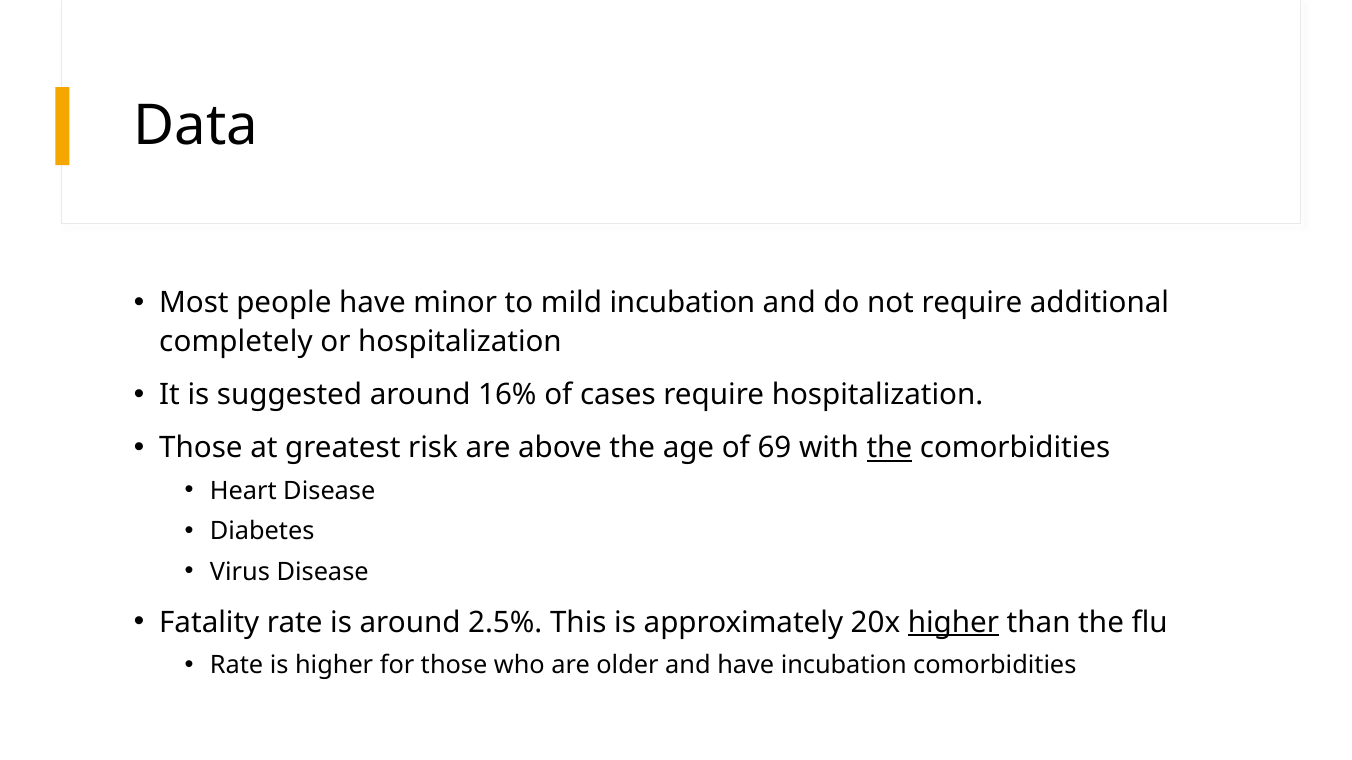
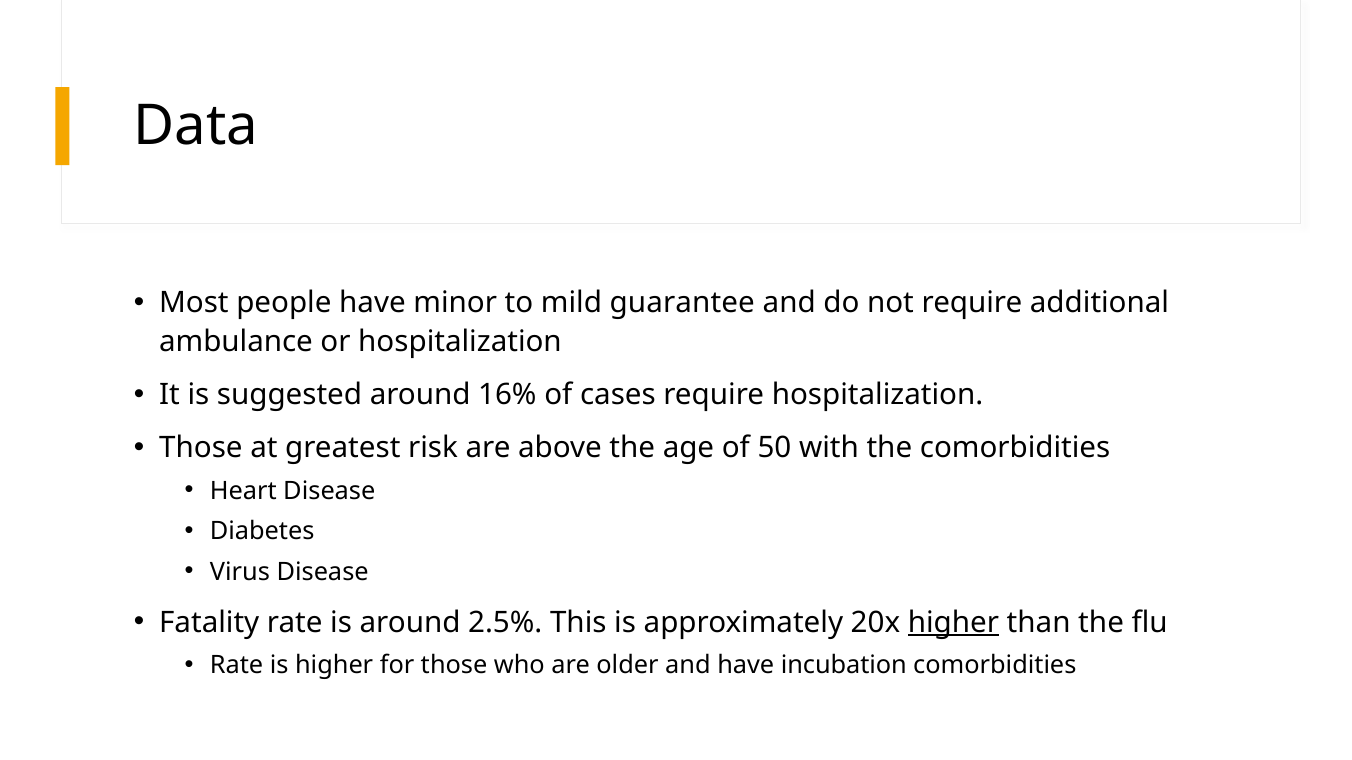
mild incubation: incubation -> guarantee
completely: completely -> ambulance
69: 69 -> 50
the at (889, 448) underline: present -> none
